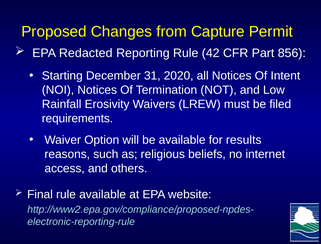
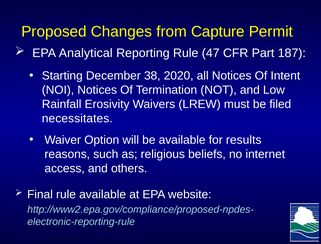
Redacted: Redacted -> Analytical
42: 42 -> 47
856: 856 -> 187
31: 31 -> 38
requirements: requirements -> necessitates
